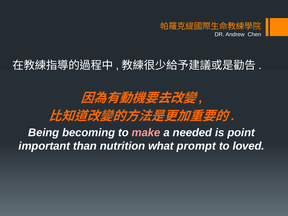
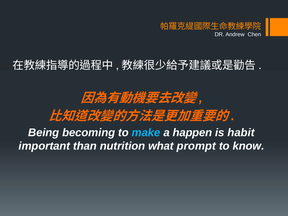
make colour: pink -> light blue
needed: needed -> happen
point: point -> habit
loved: loved -> know
